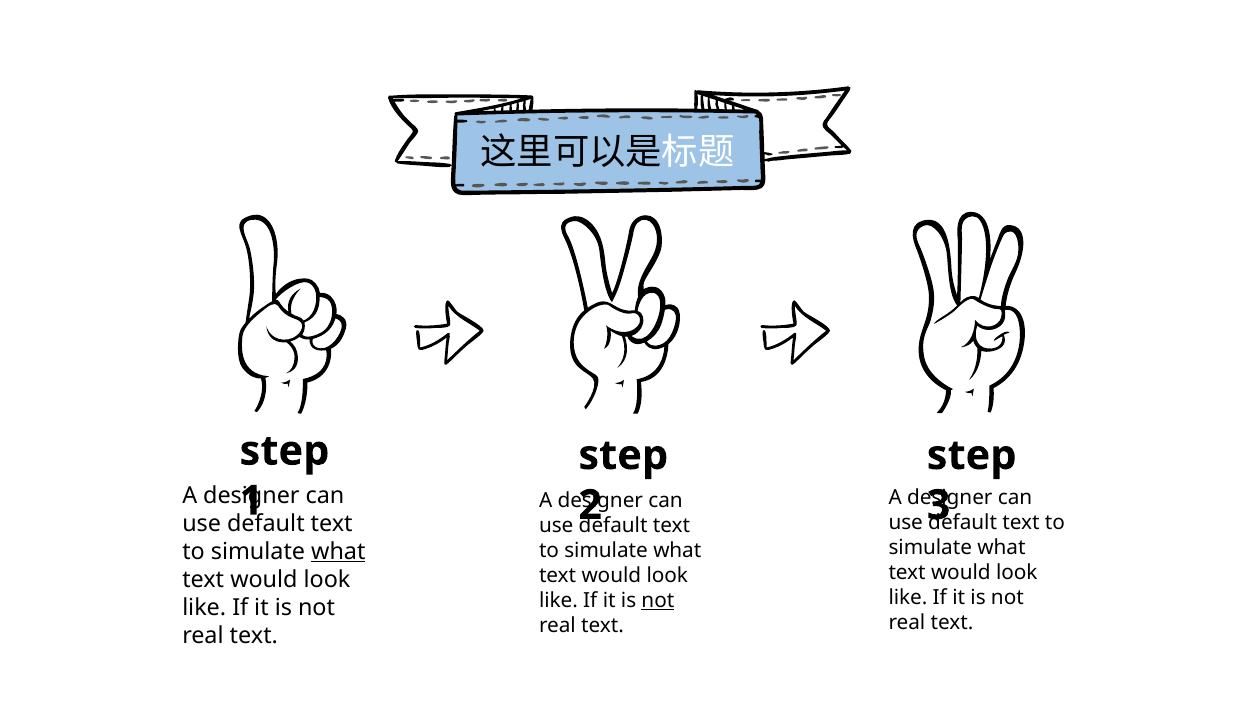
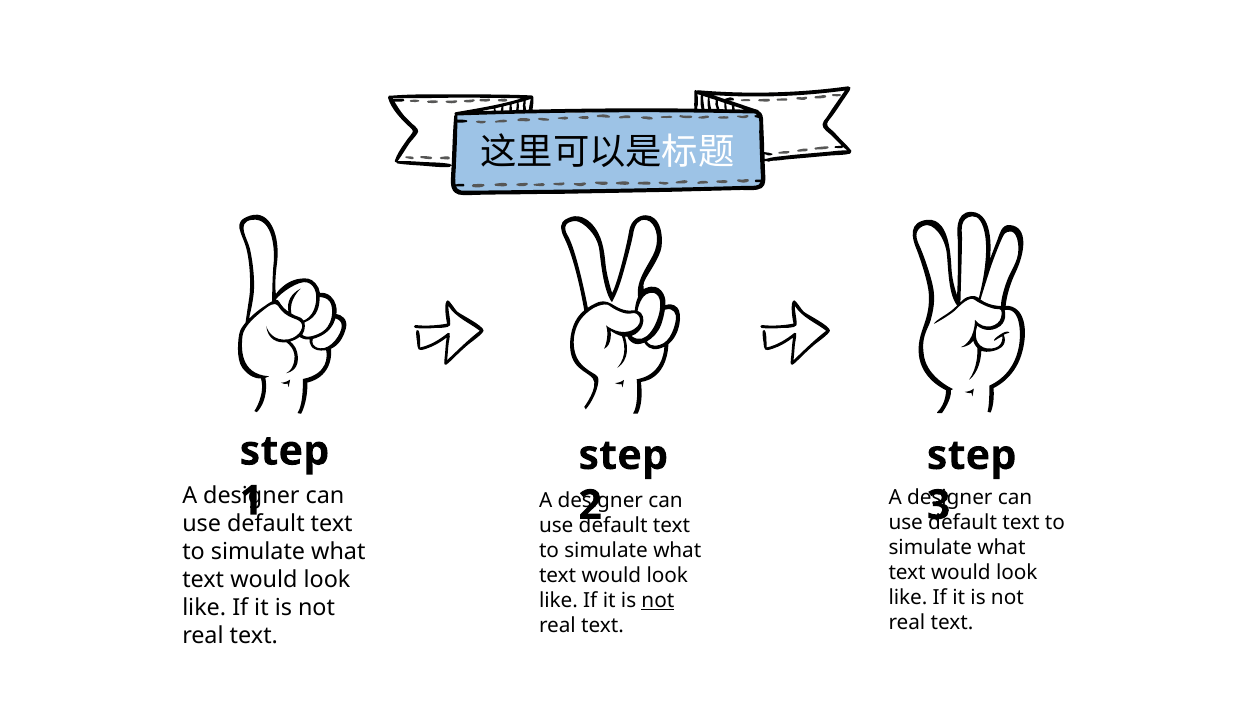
what at (338, 552) underline: present -> none
